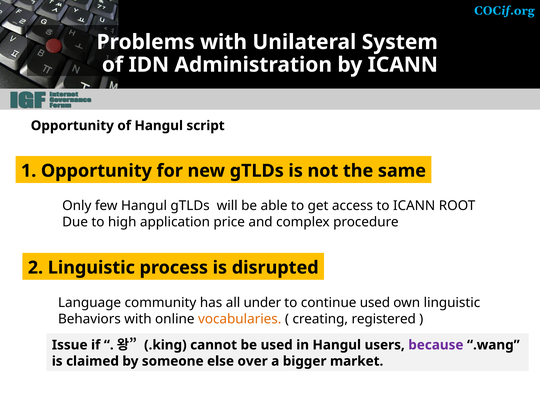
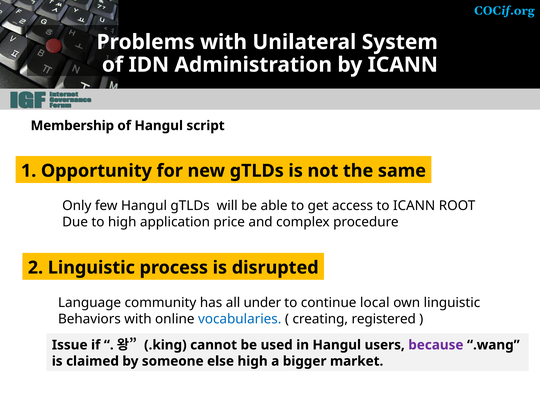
Opportunity at (72, 126): Opportunity -> Membership
continue used: used -> local
vocabularies colour: orange -> blue
else over: over -> high
